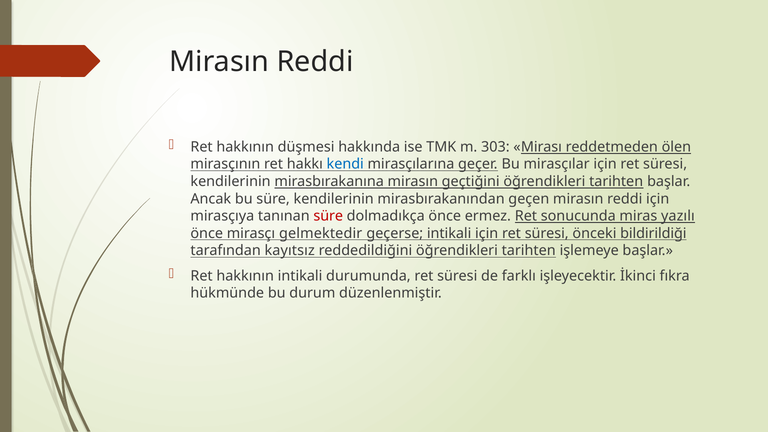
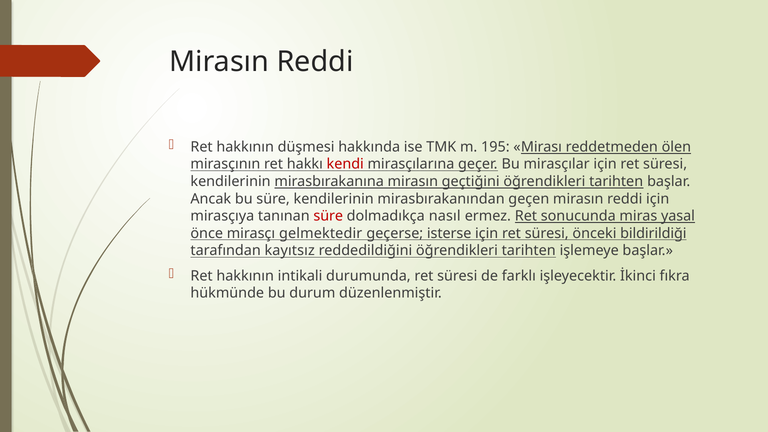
303: 303 -> 195
kendi colour: blue -> red
dolmadıkça önce: önce -> nasıl
yazılı: yazılı -> yasal
geçerse intikali: intikali -> isterse
